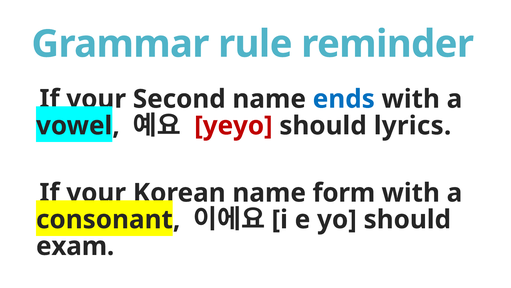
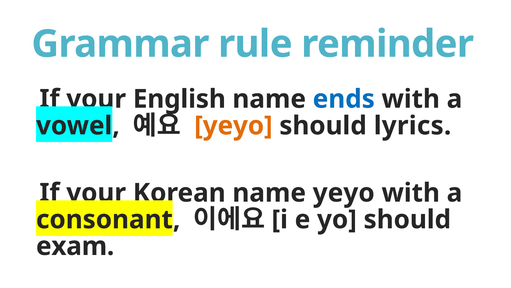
Second: Second -> English
yeyo at (233, 126) colour: red -> orange
name form: form -> yeyo
